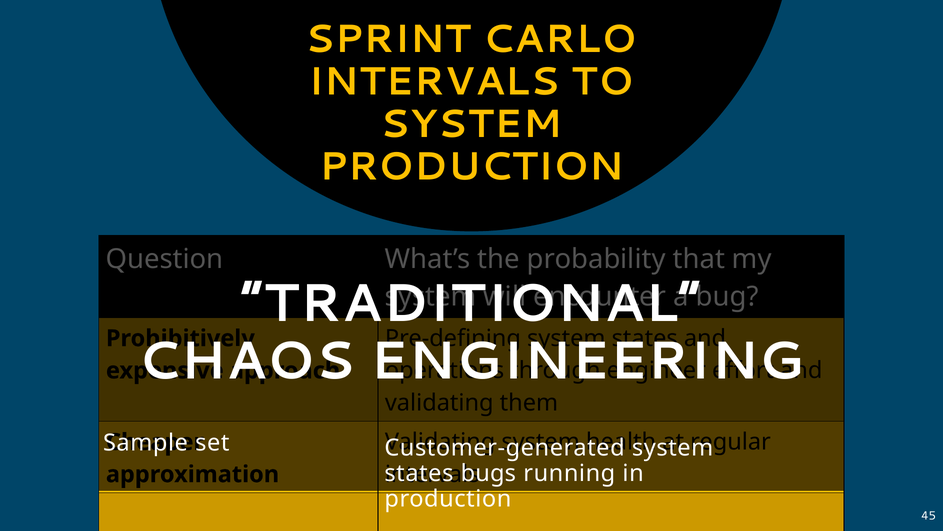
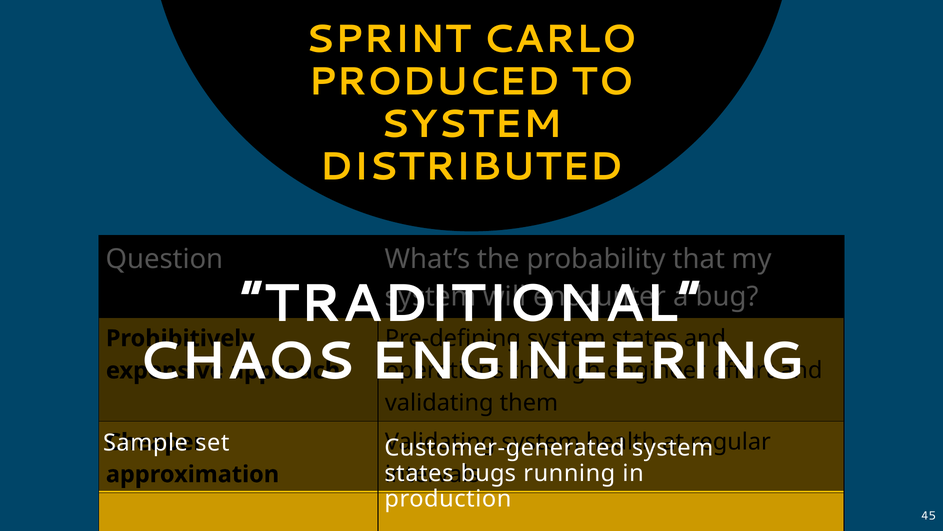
INTERVALS at (434, 82): INTERVALS -> PRODUCED
PRODUCTION at (471, 166): PRODUCTION -> DISTRIBUTED
